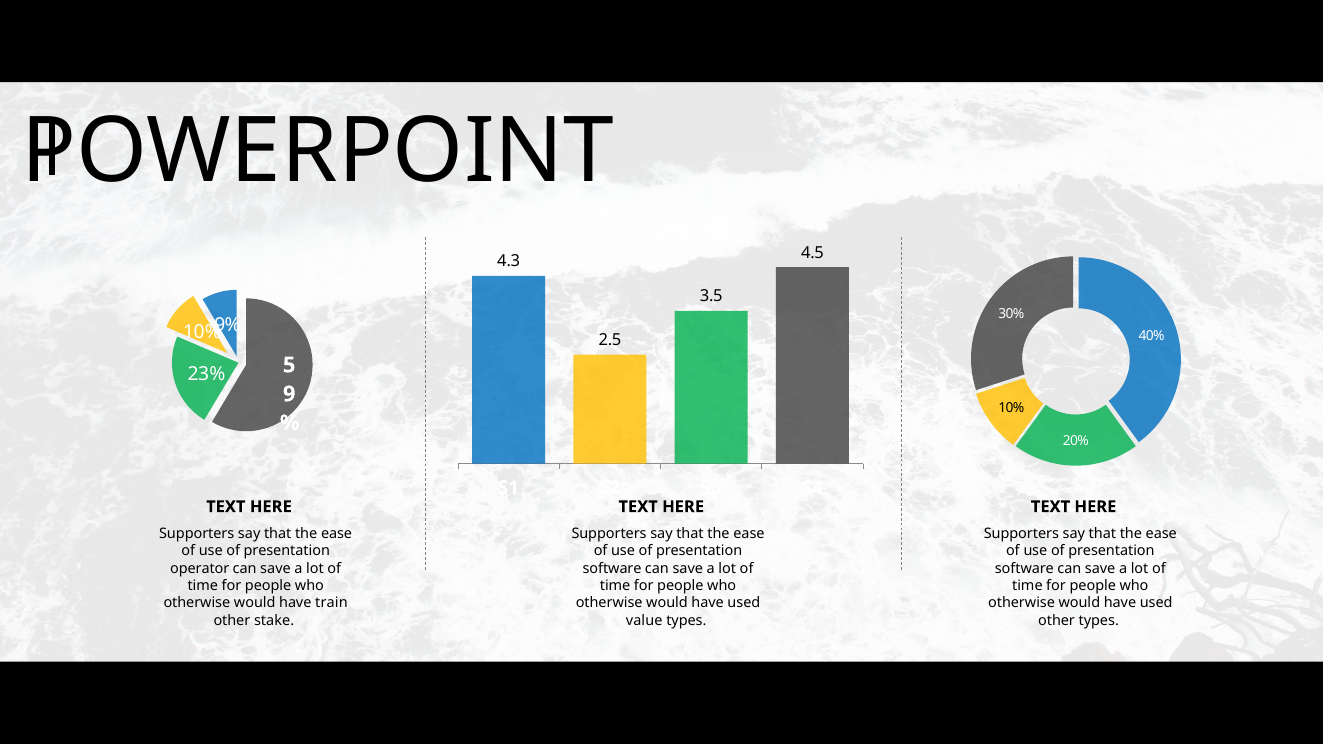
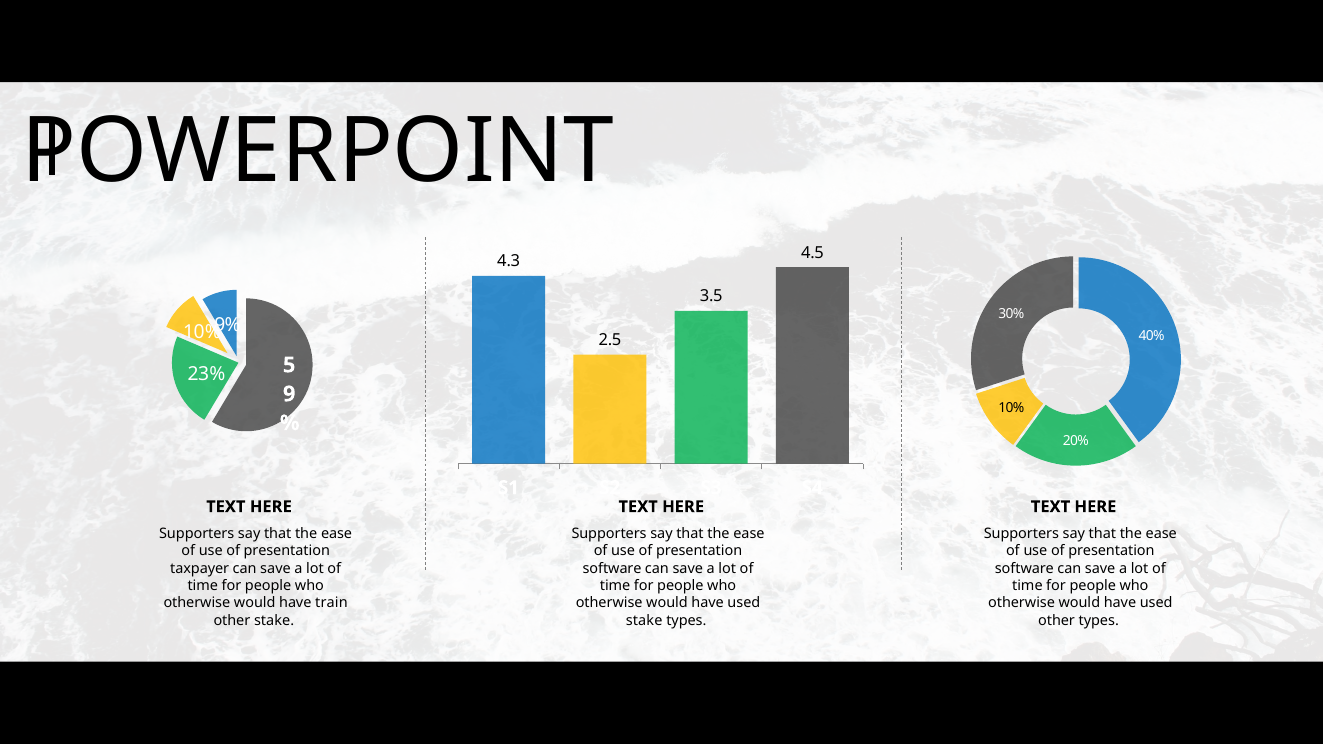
operator: operator -> taxpayer
value at (644, 621): value -> stake
